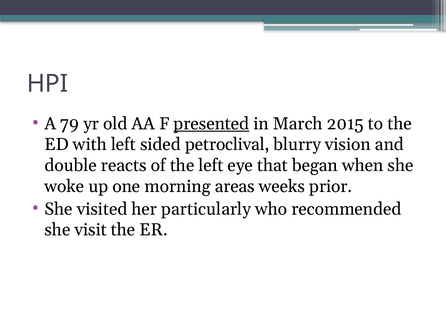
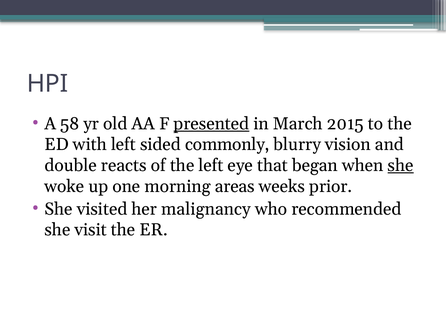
79: 79 -> 58
petroclival: petroclival -> commonly
she at (401, 165) underline: none -> present
particularly: particularly -> malignancy
